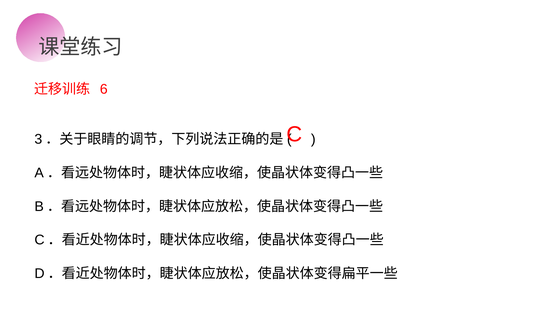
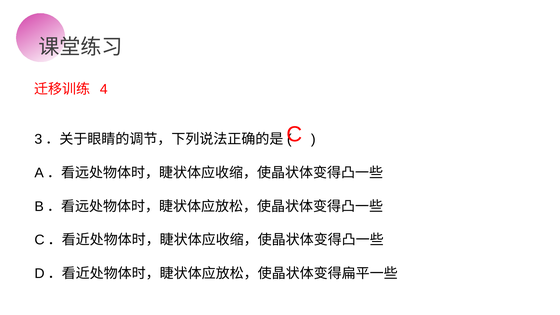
6: 6 -> 4
